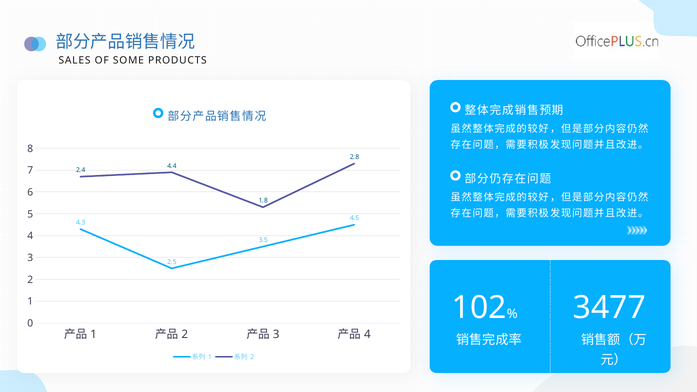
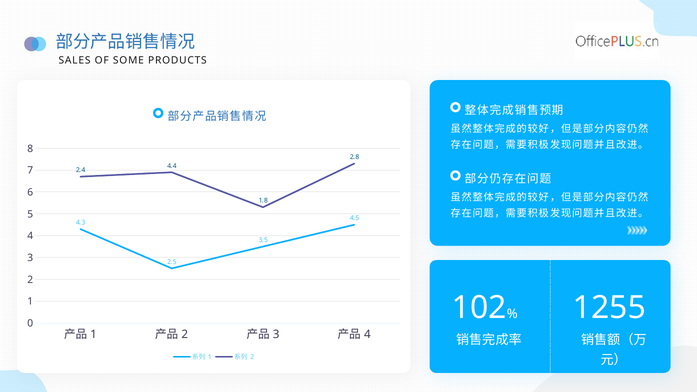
3477: 3477 -> 1255
